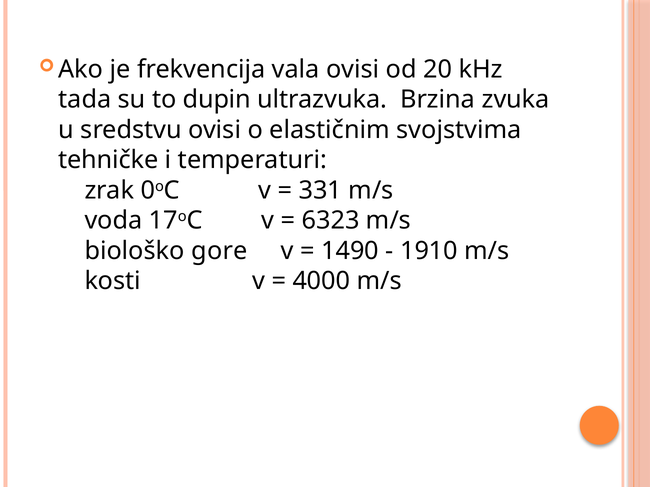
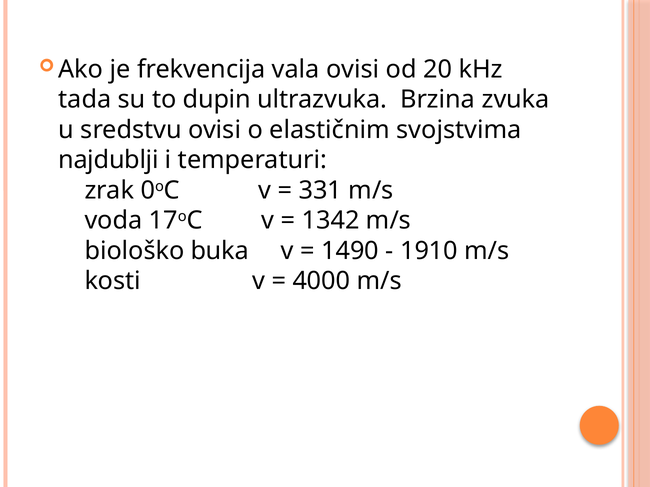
tehničke: tehničke -> najdublji
6323: 6323 -> 1342
gore: gore -> buka
